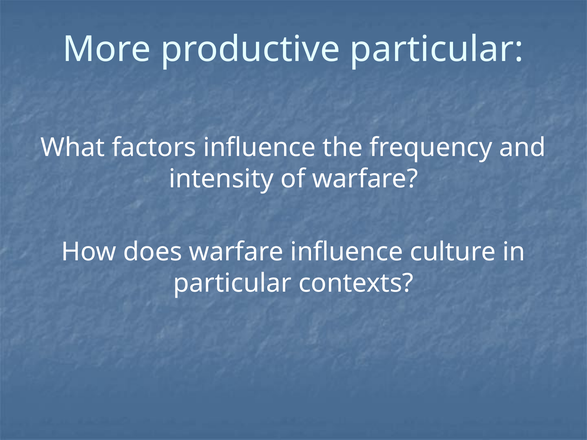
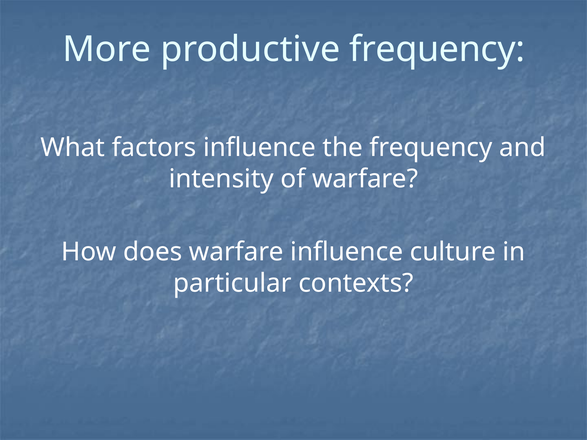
productive particular: particular -> frequency
